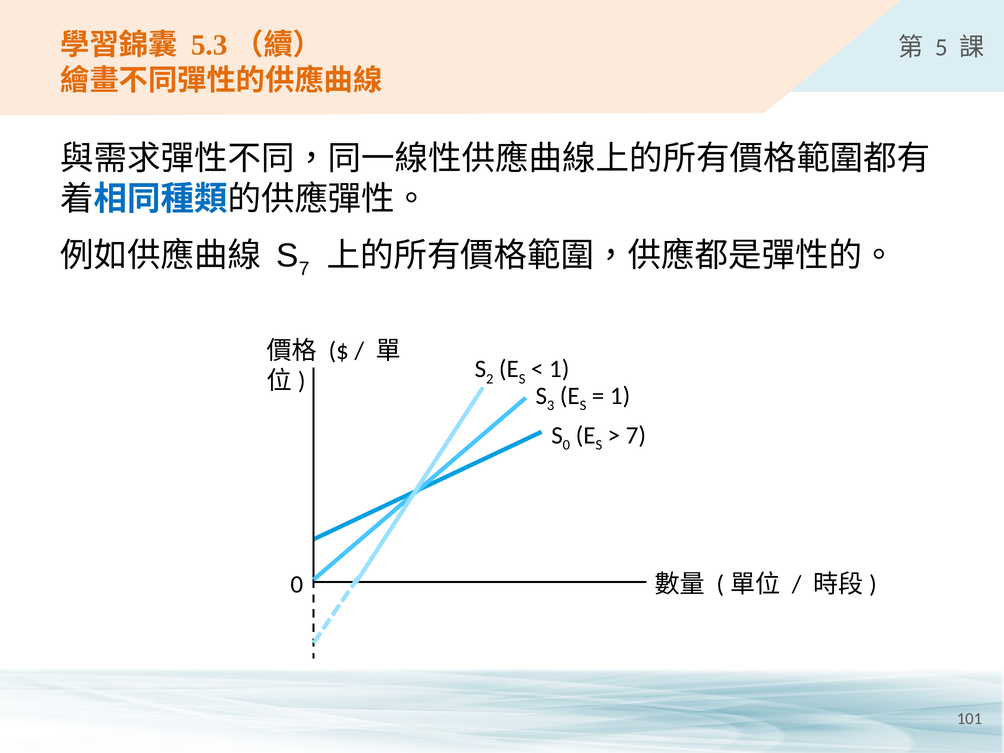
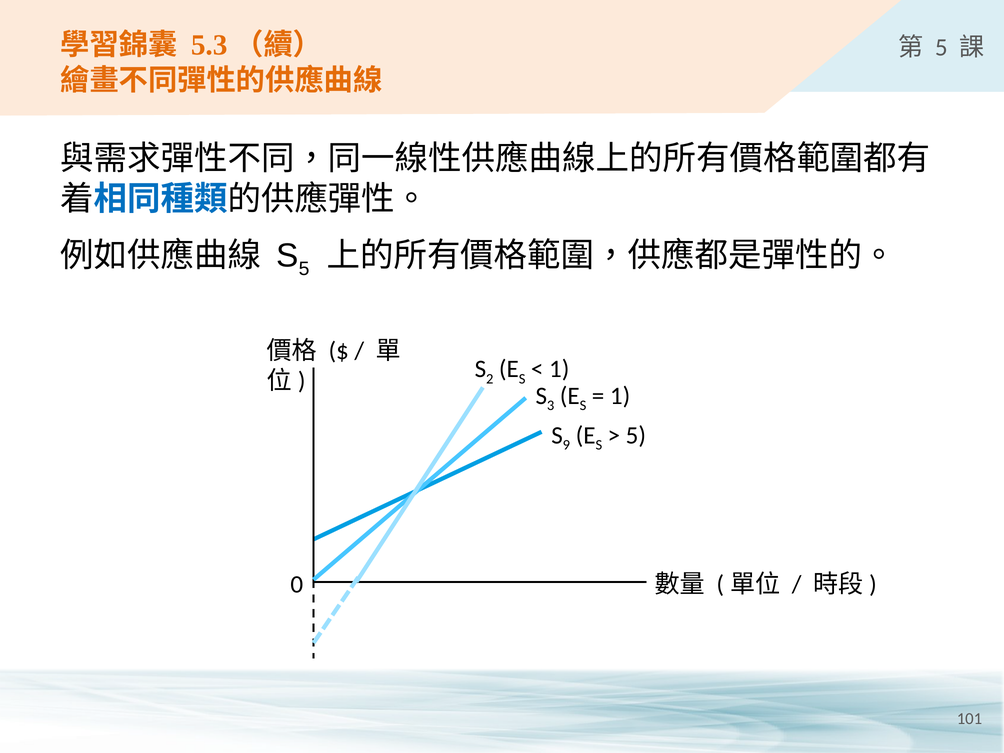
7 at (304, 269): 7 -> 5
0 at (566, 445): 0 -> 9
7 at (636, 435): 7 -> 5
